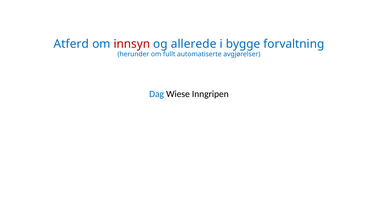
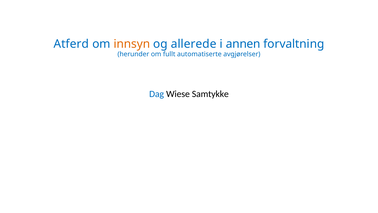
innsyn colour: red -> orange
bygge: bygge -> annen
Inngripen: Inngripen -> Samtykke
